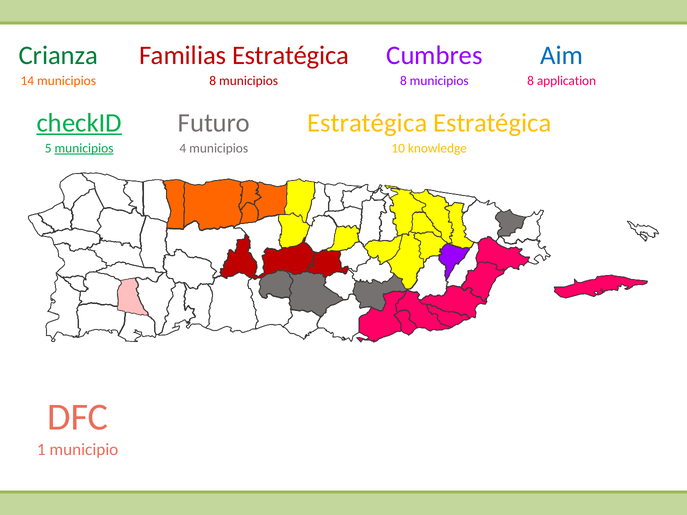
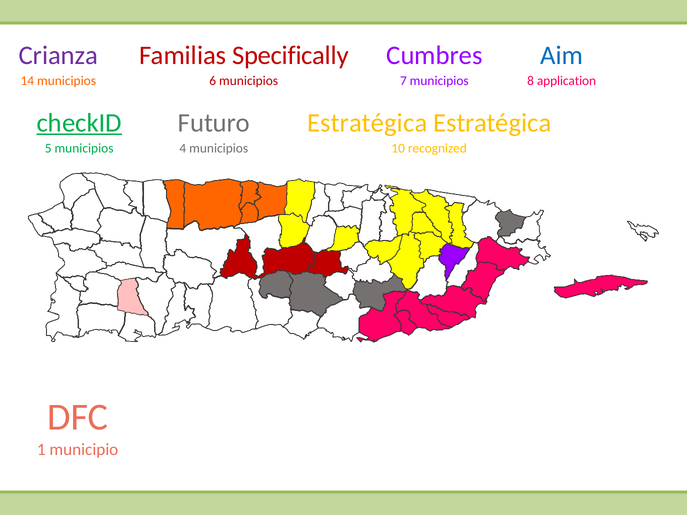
Crianza colour: green -> purple
Familias Estratégica: Estratégica -> Specifically
14 municipios 8: 8 -> 6
8 at (403, 81): 8 -> 7
municipios at (84, 148) underline: present -> none
knowledge: knowledge -> recognized
